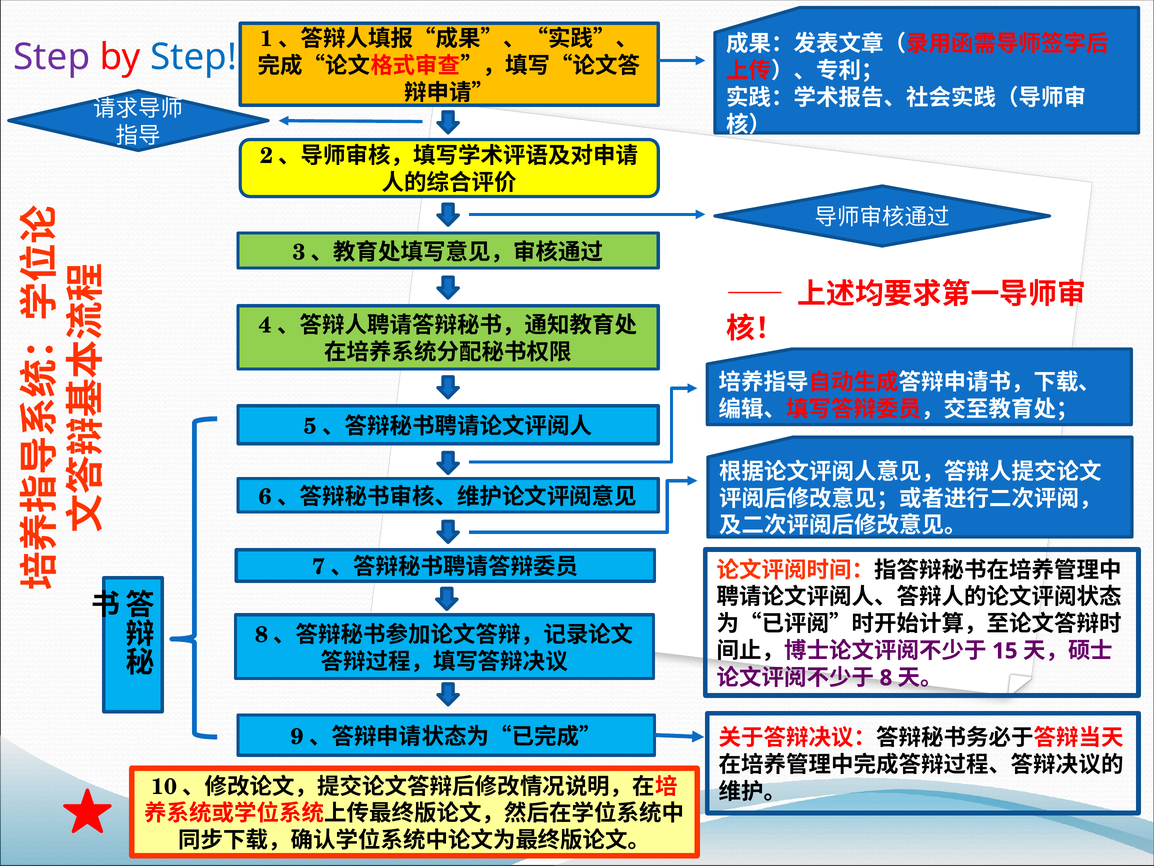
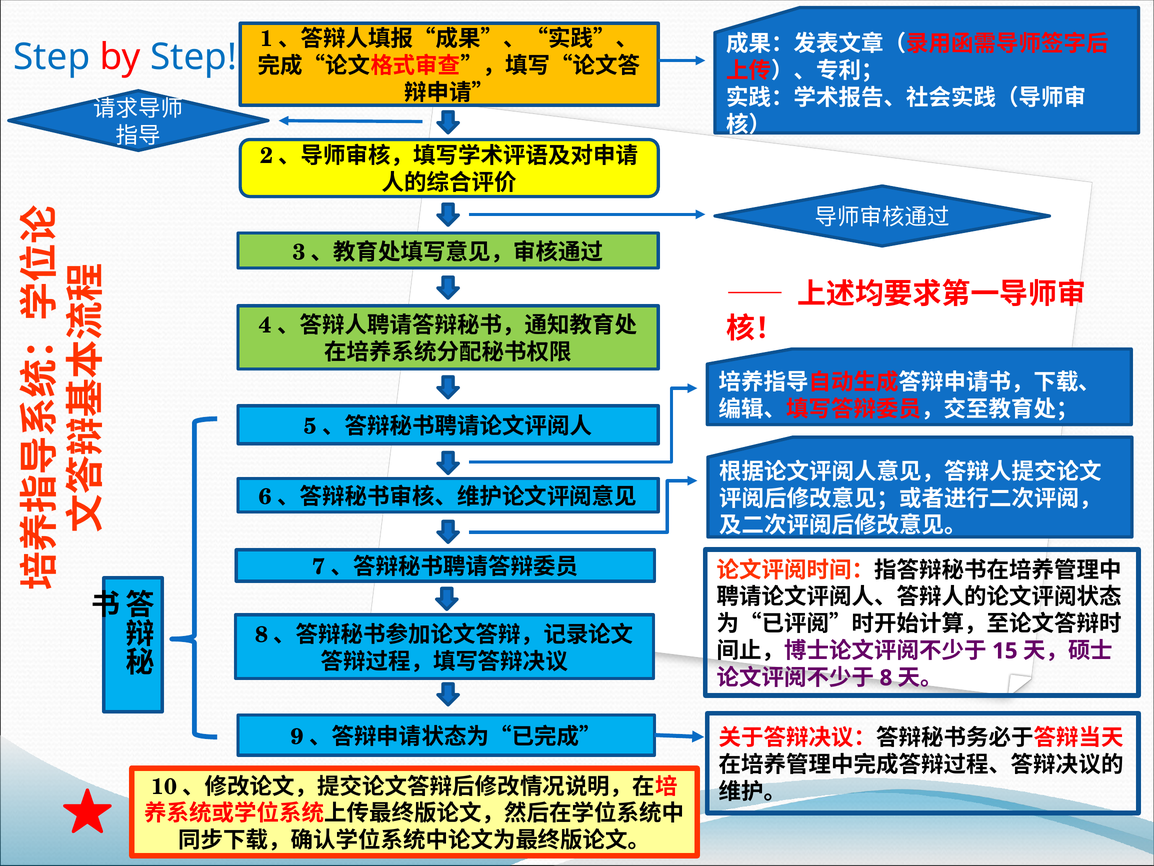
Step at (52, 57) colour: purple -> blue
